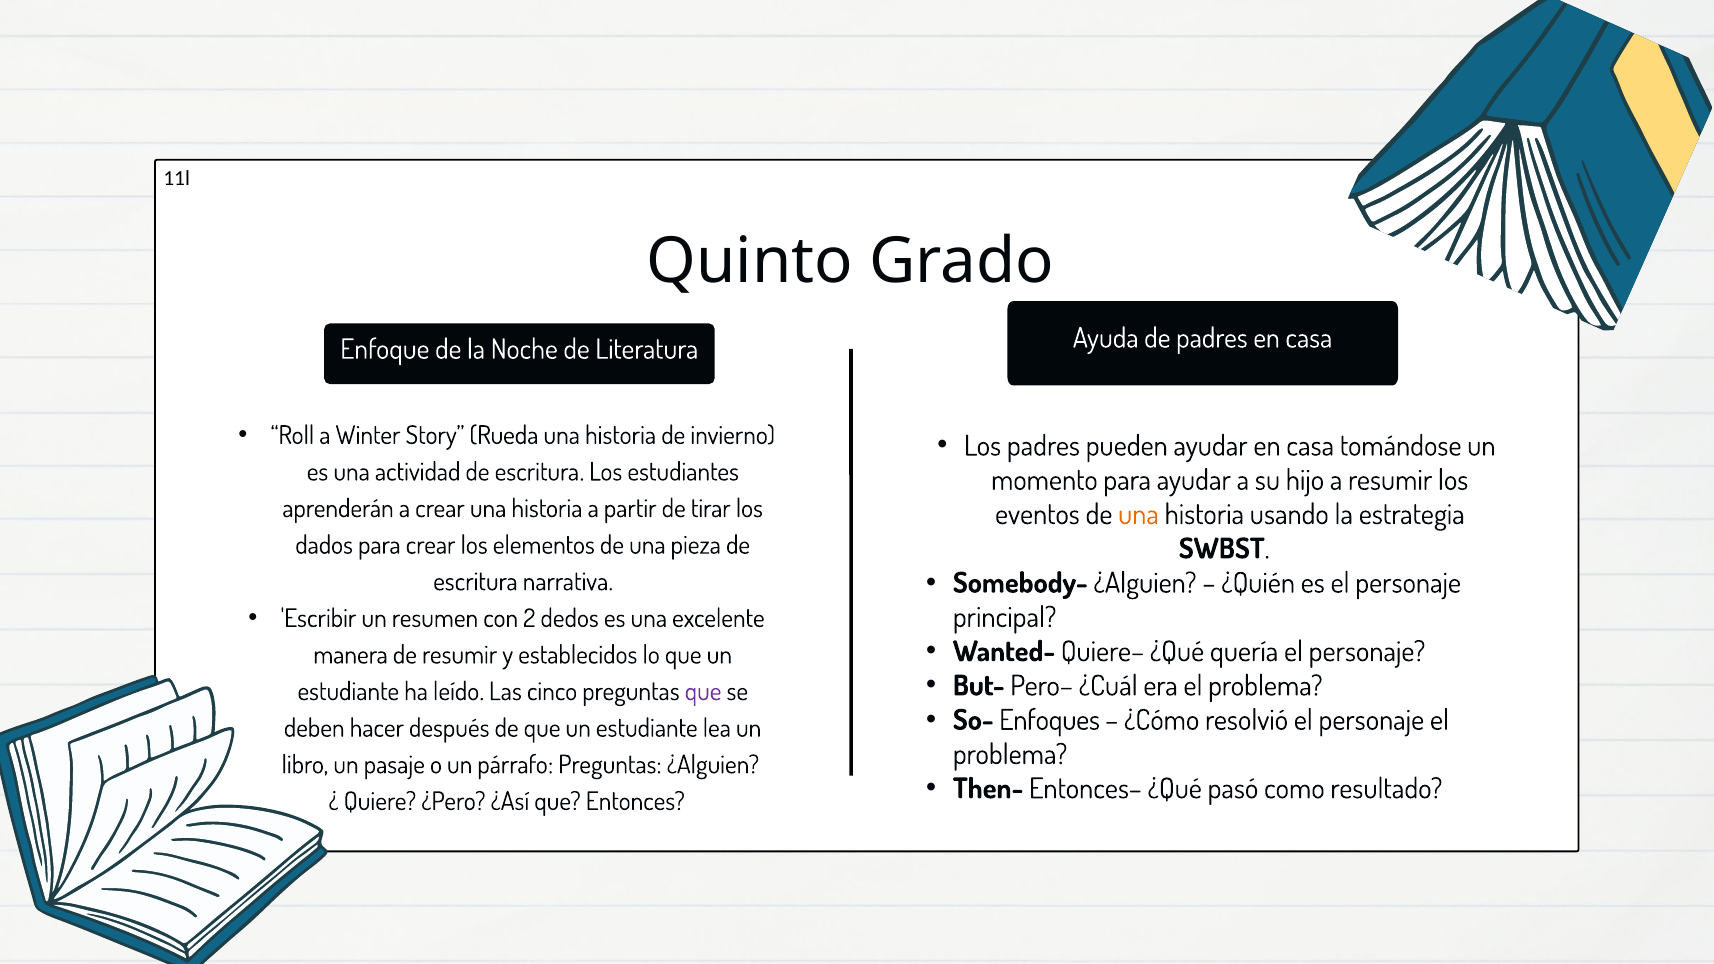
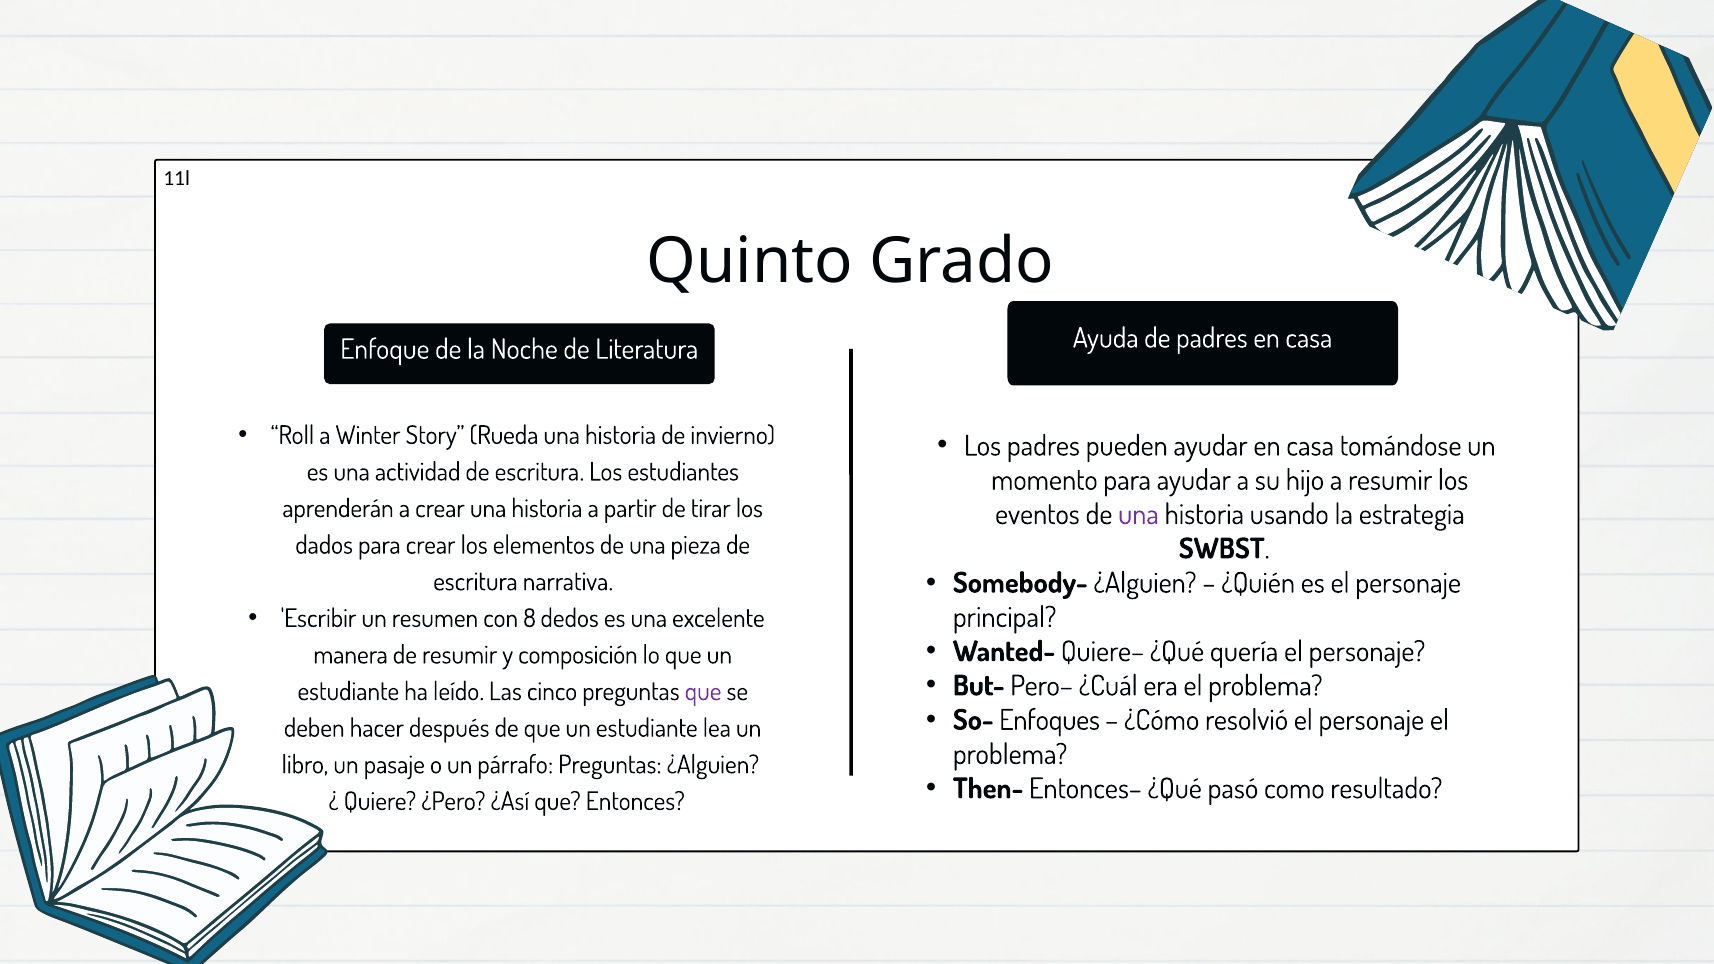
una at (1138, 515) colour: orange -> purple
2: 2 -> 8
establecidos: establecidos -> composición
